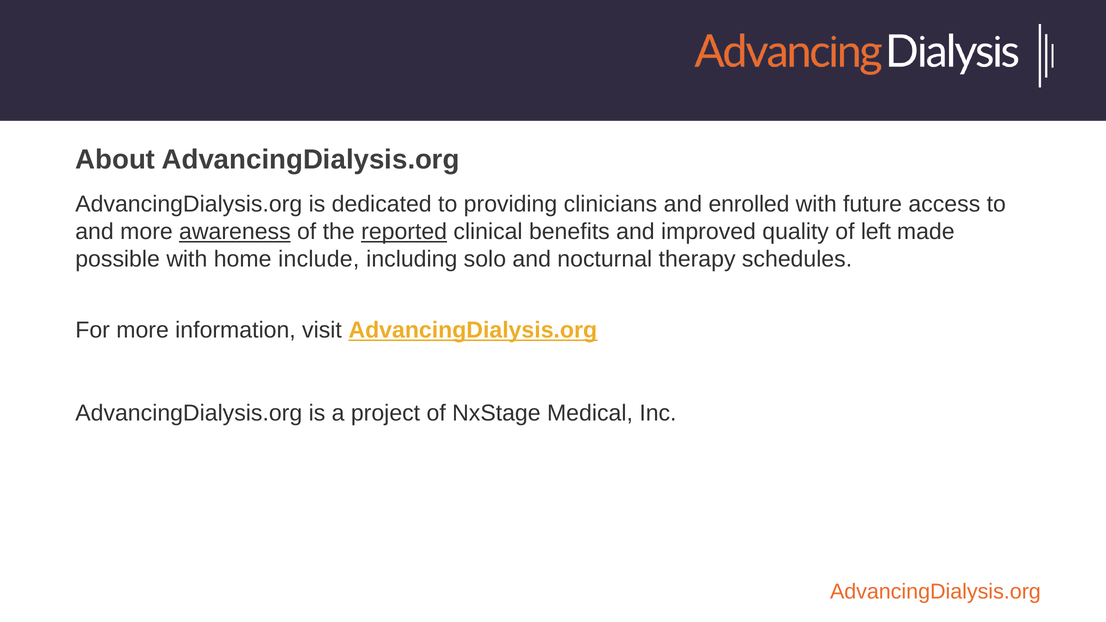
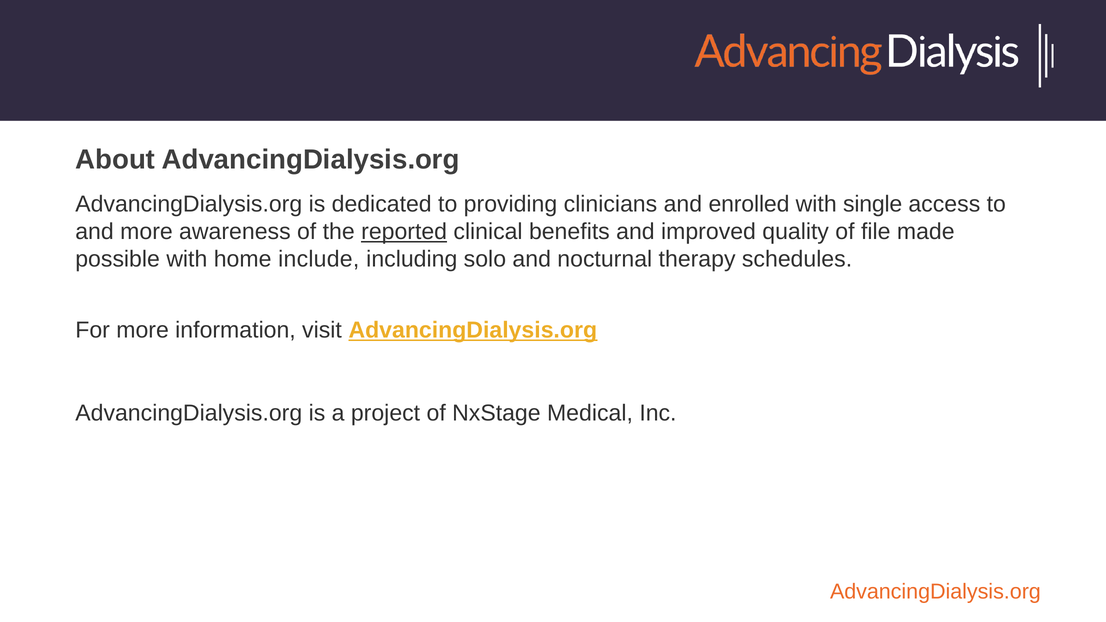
future: future -> single
awareness underline: present -> none
left: left -> file
